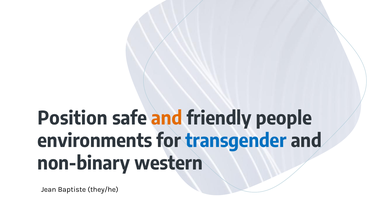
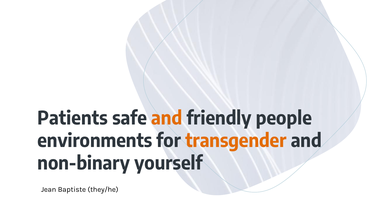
Position: Position -> Patients
transgender colour: blue -> orange
western: western -> yourself
